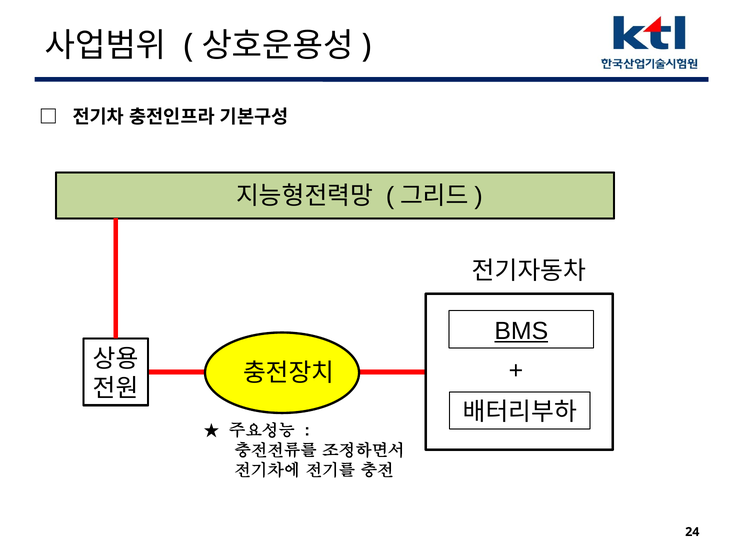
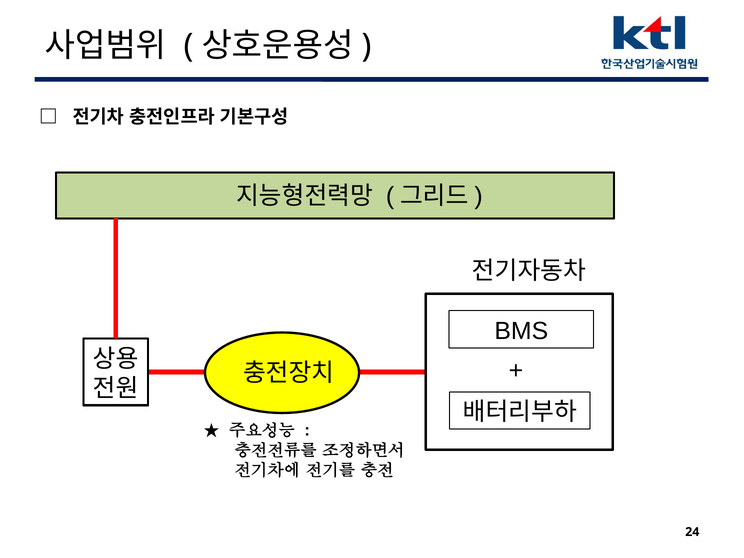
BMS underline: present -> none
